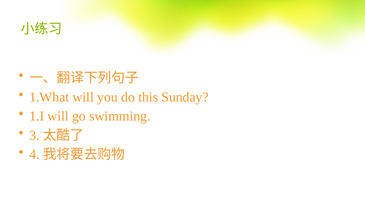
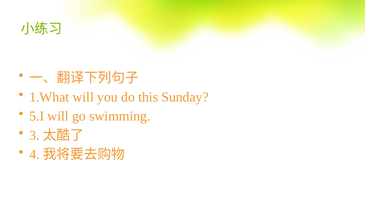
1.I: 1.I -> 5.I
